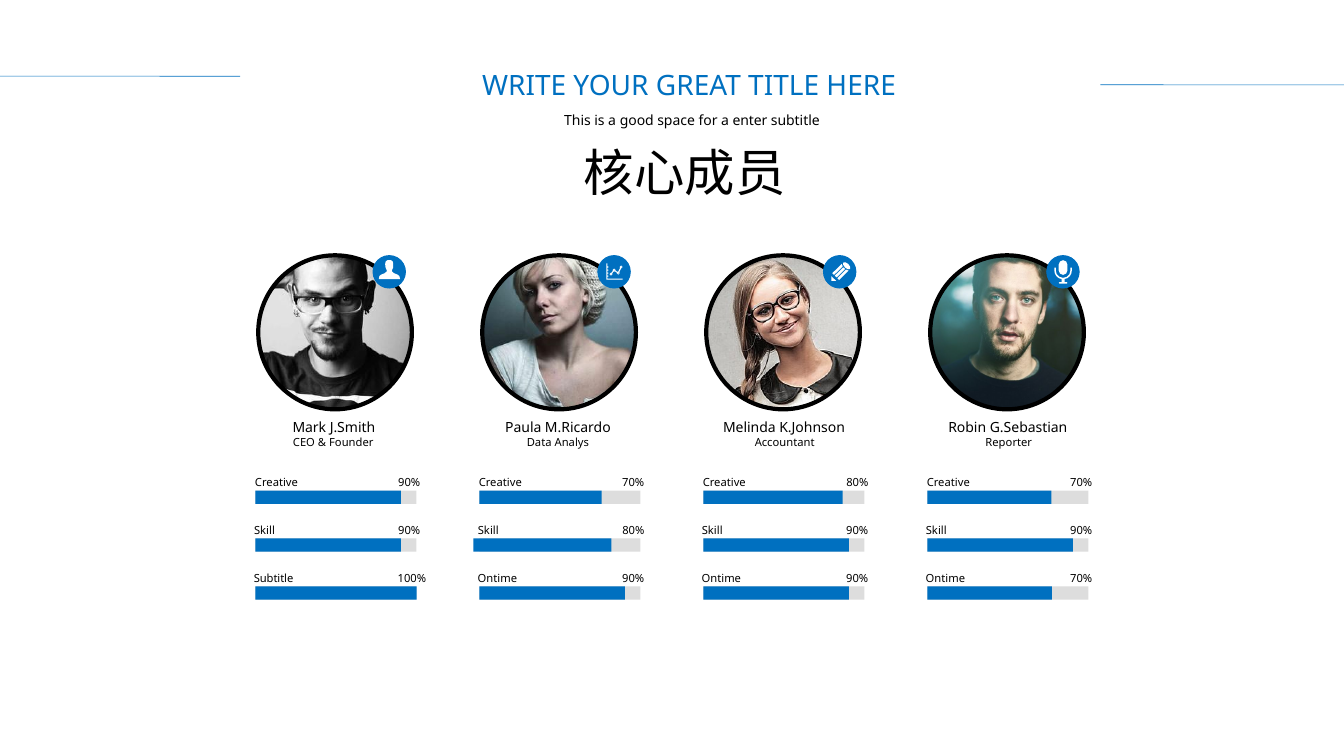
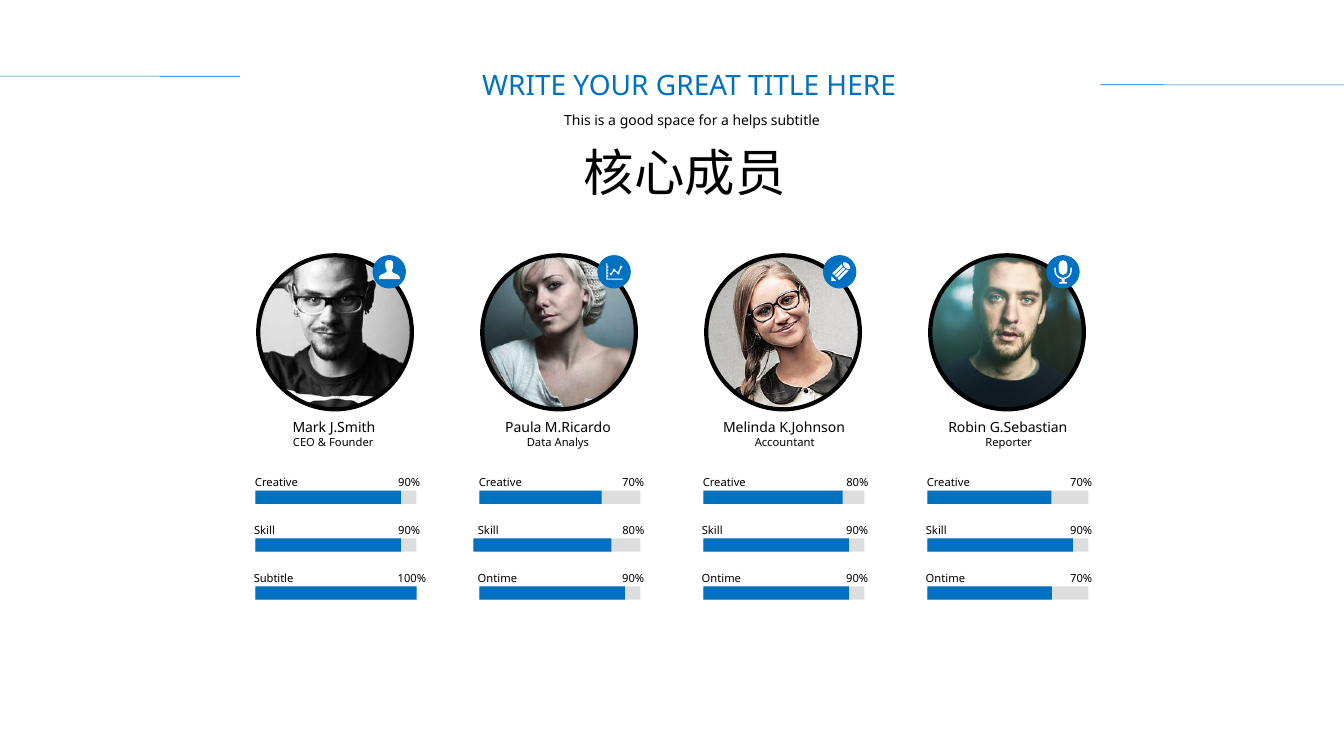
enter: enter -> helps
